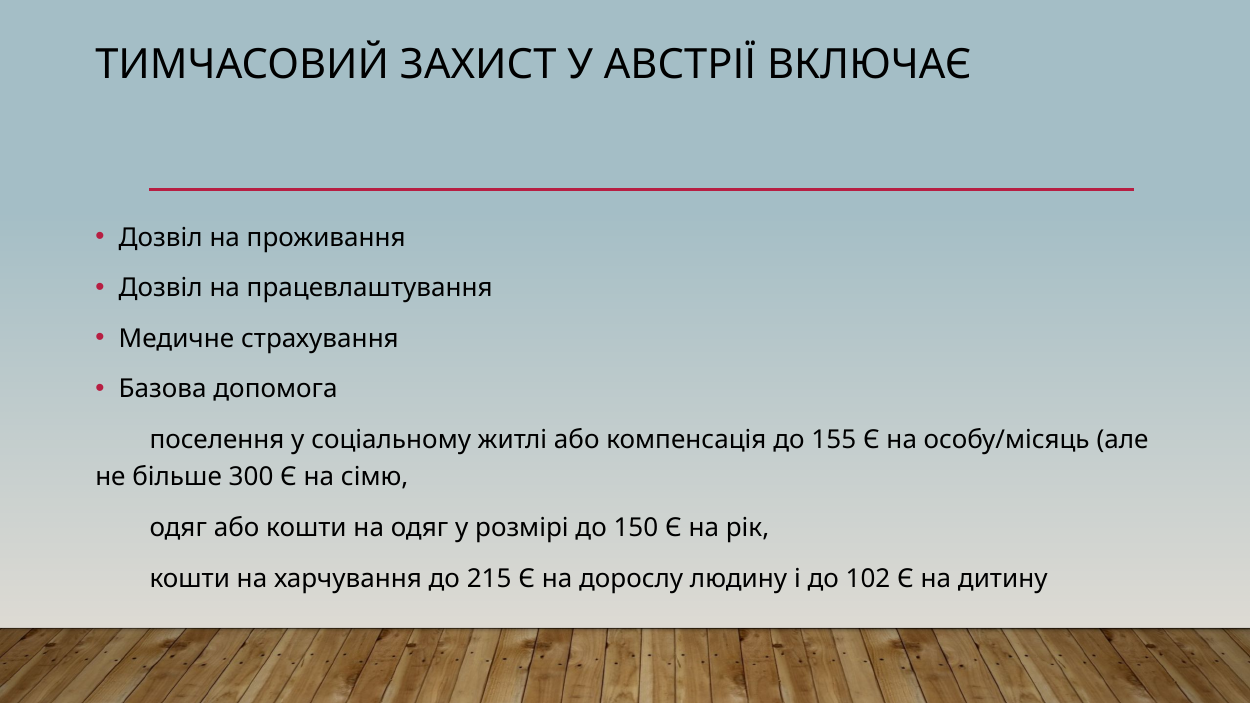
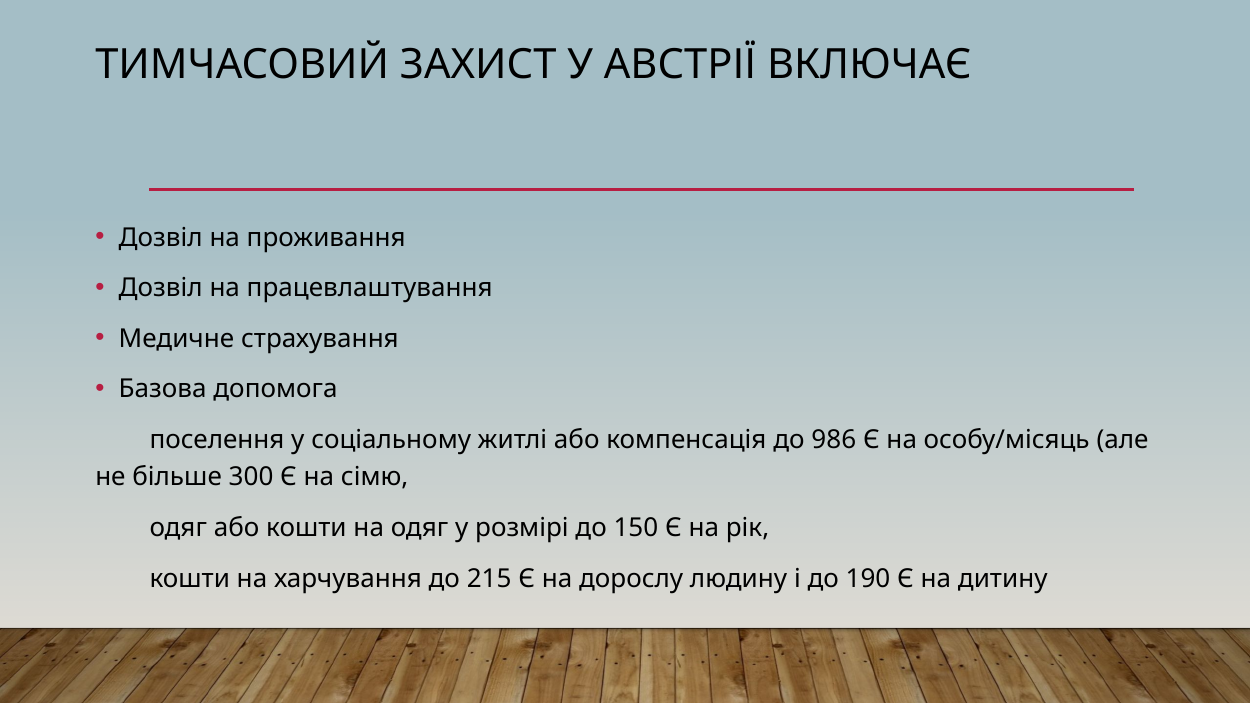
155: 155 -> 986
102: 102 -> 190
